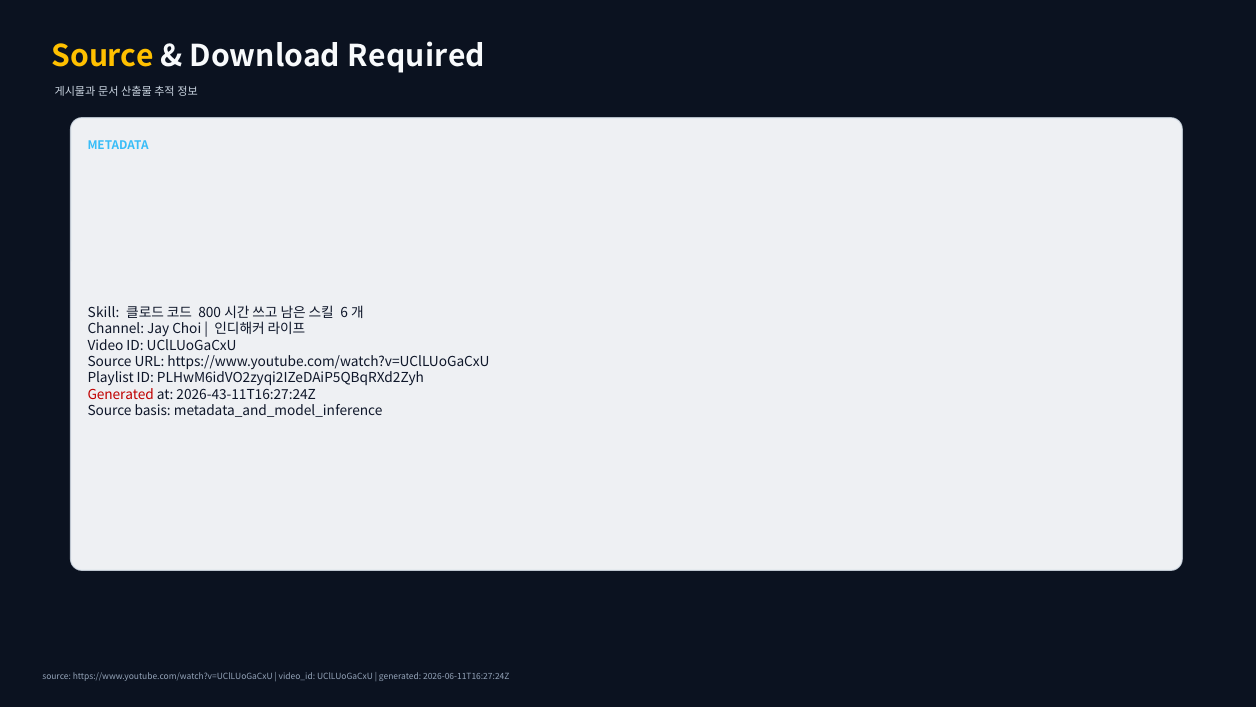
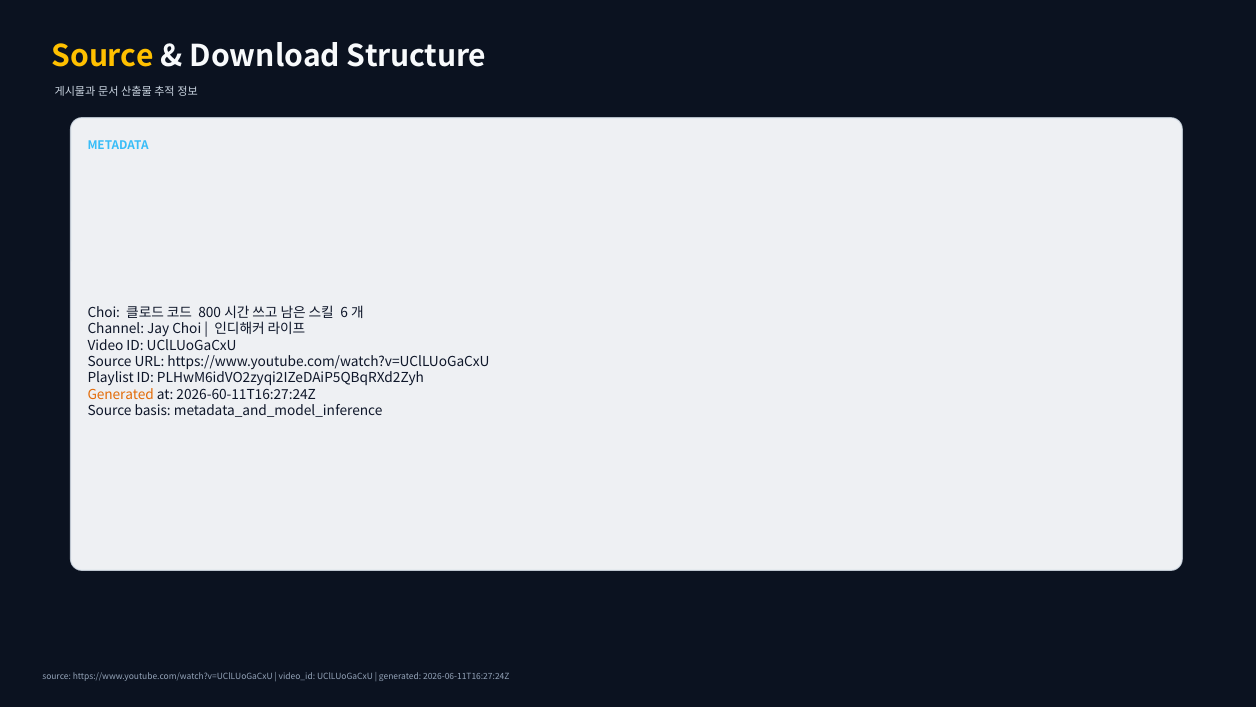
Required: Required -> Structure
Skill at (104, 312): Skill -> Choi
Generated at (121, 394) colour: red -> orange
2026-43-11T16:27:24Z: 2026-43-11T16:27:24Z -> 2026-60-11T16:27:24Z
